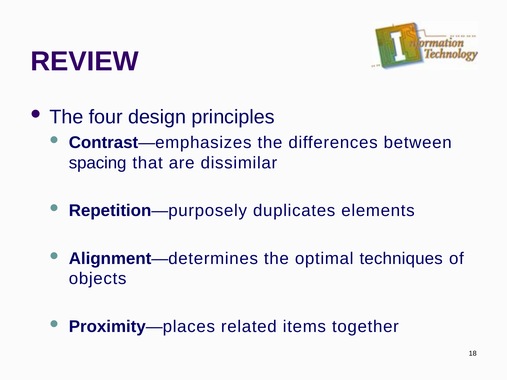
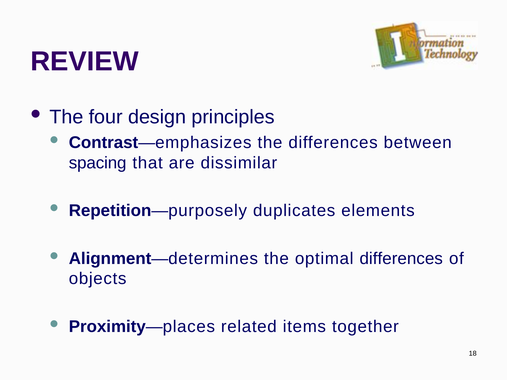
optimal techniques: techniques -> differences
